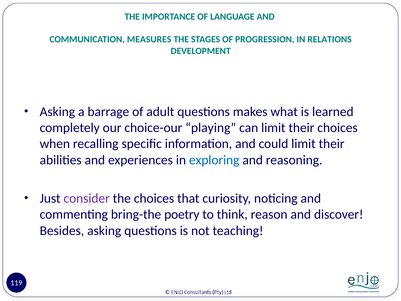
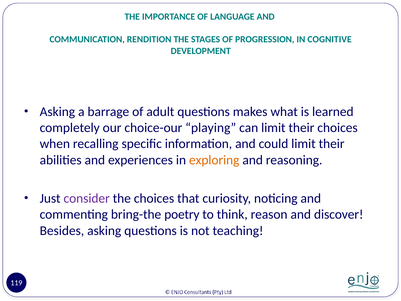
MEASURES: MEASURES -> RENDITION
RELATIONS: RELATIONS -> COGNITIVE
exploring colour: blue -> orange
